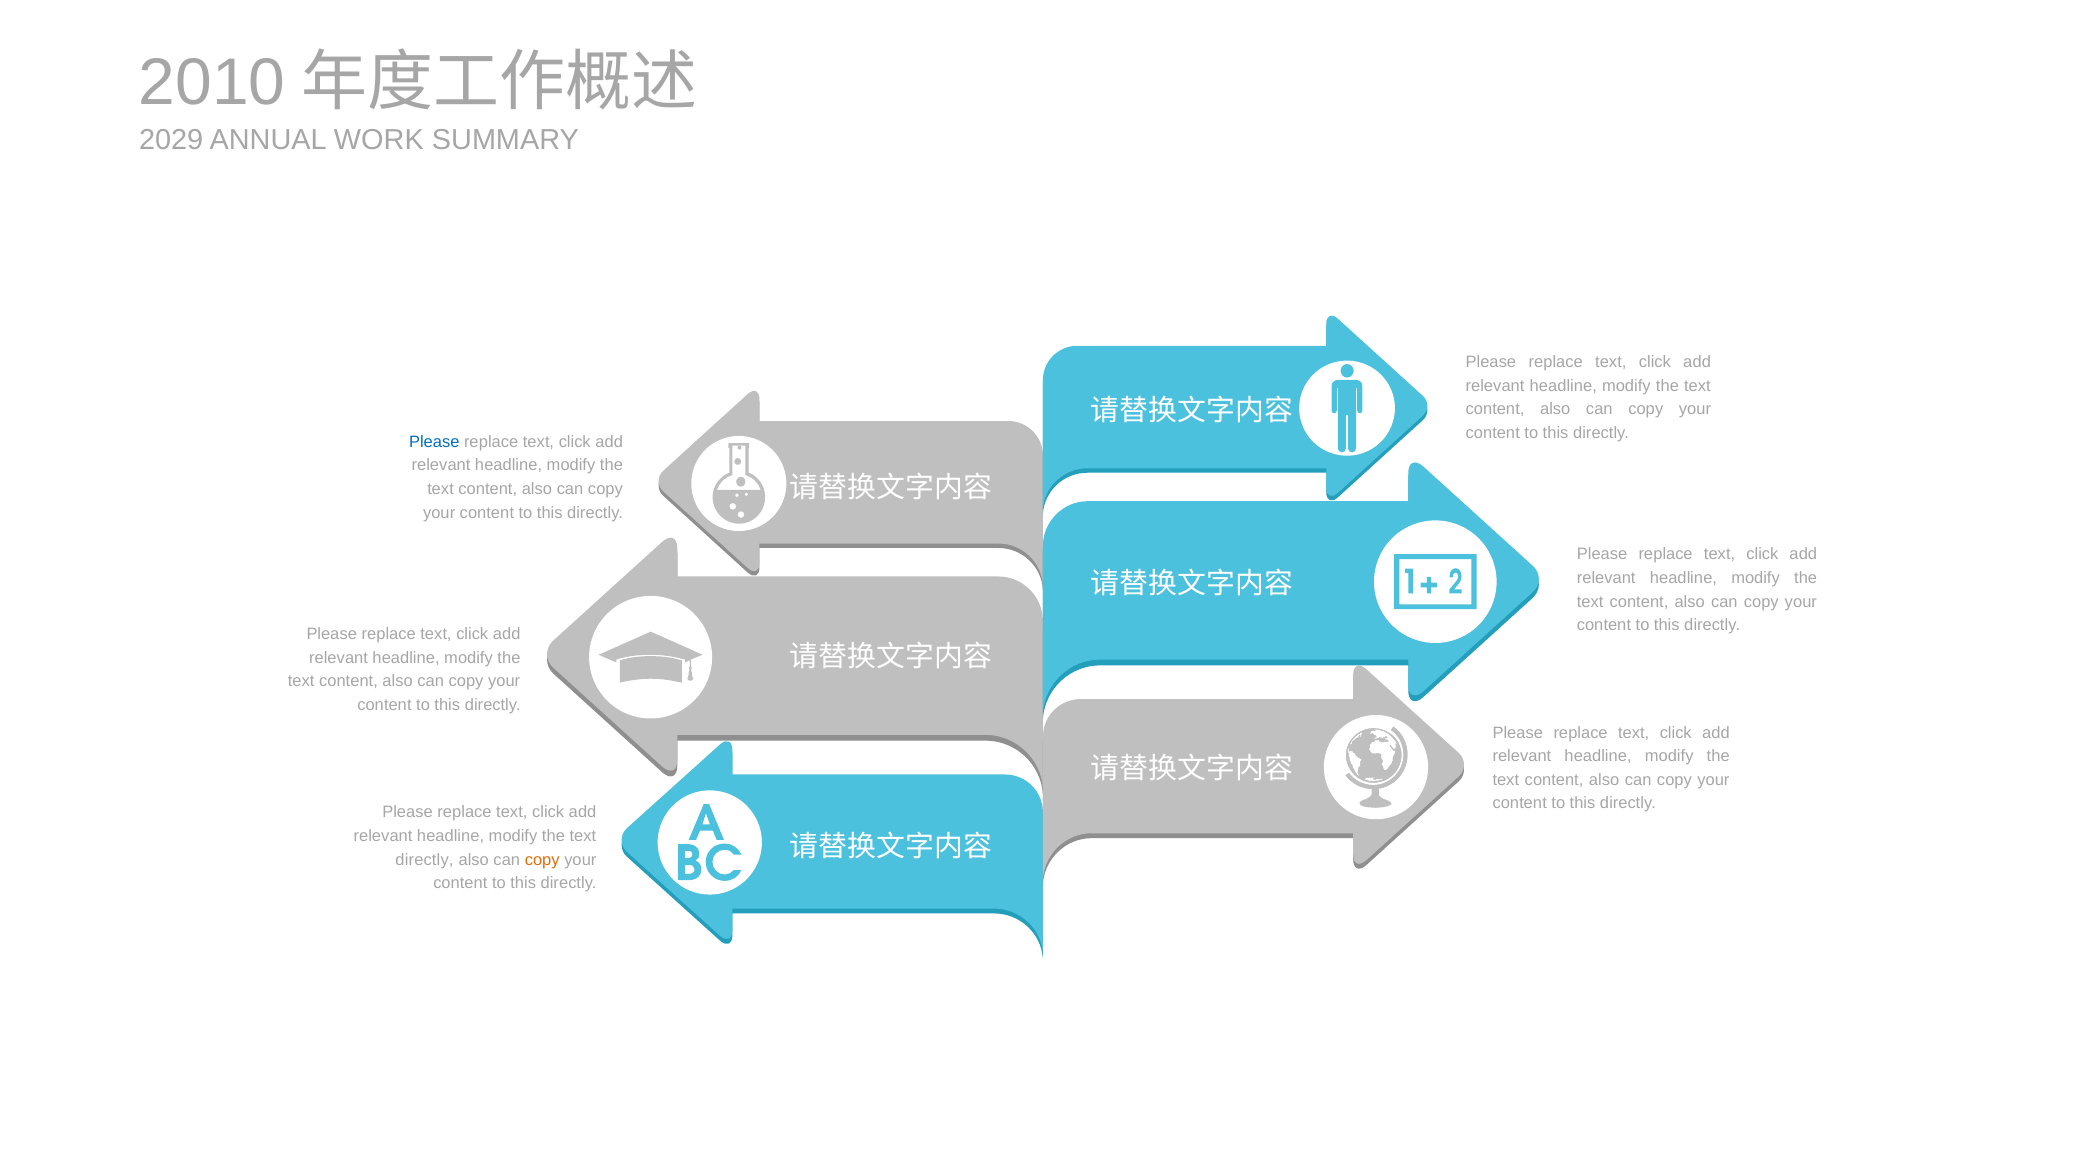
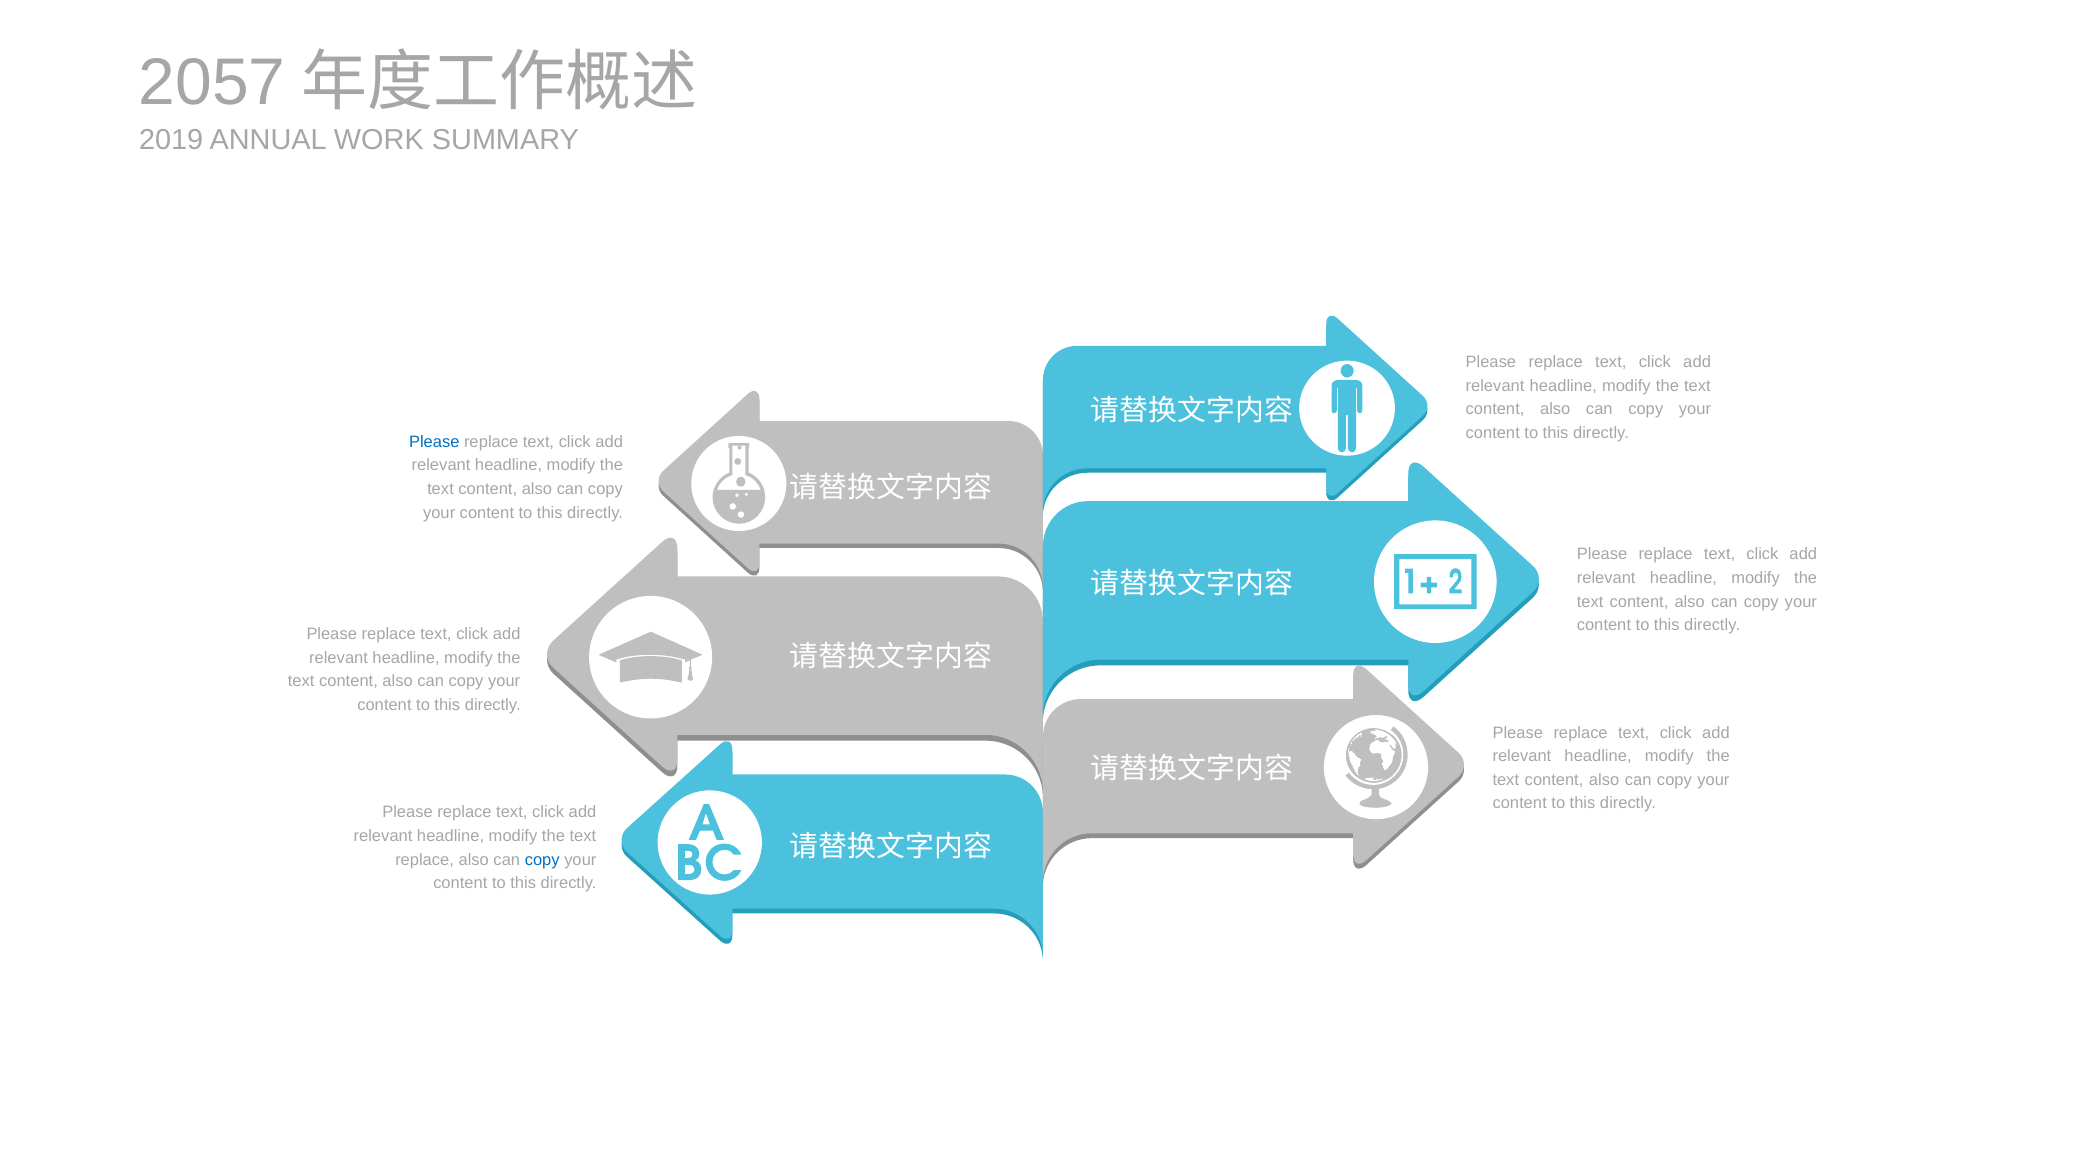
2010: 2010 -> 2057
2029: 2029 -> 2019
directly at (424, 860): directly -> replace
copy at (542, 860) colour: orange -> blue
